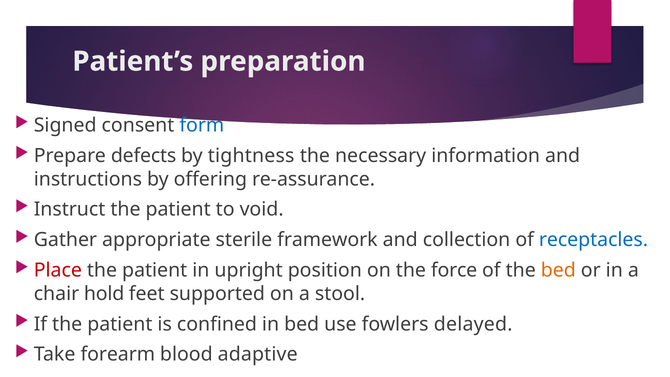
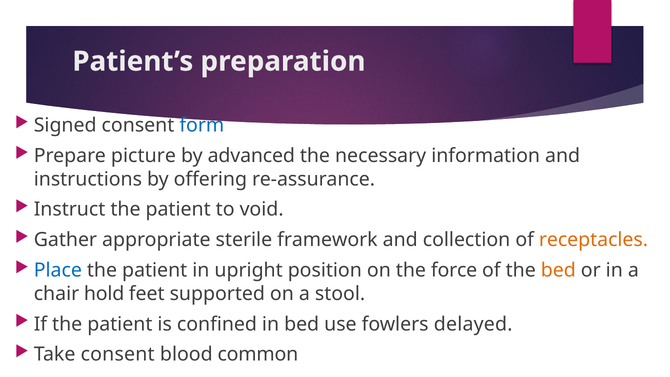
defects: defects -> picture
tightness: tightness -> advanced
receptacles colour: blue -> orange
Place colour: red -> blue
Take forearm: forearm -> consent
adaptive: adaptive -> common
